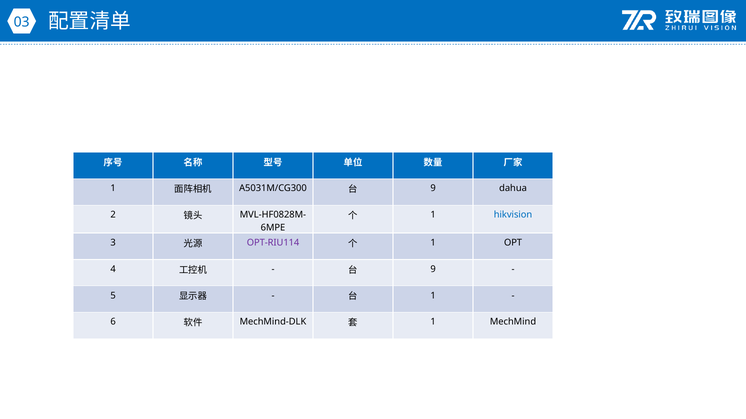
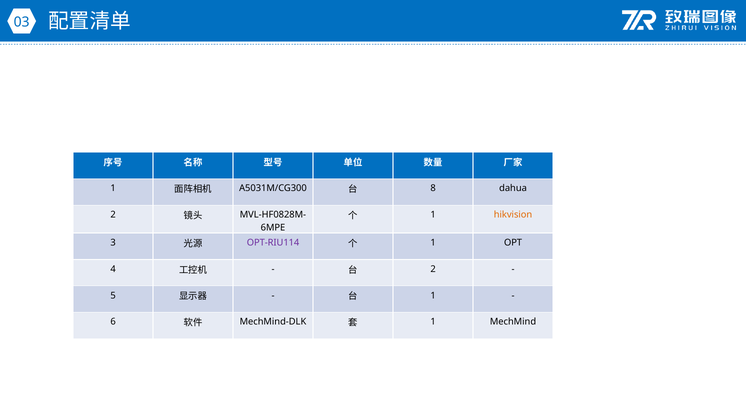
9 at (433, 189): 9 -> 8
hikvision colour: blue -> orange
9 at (433, 270): 9 -> 2
